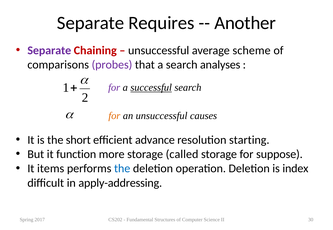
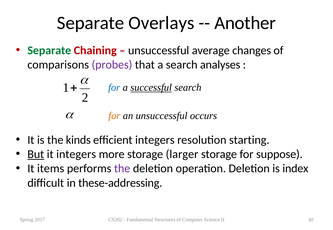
Requires: Requires -> Overlays
Separate at (49, 51) colour: purple -> green
scheme: scheme -> changes
for at (114, 88) colour: purple -> blue
causes: causes -> occurs
short: short -> kinds
efficient advance: advance -> integers
But underline: none -> present
it function: function -> integers
called: called -> larger
the at (122, 169) colour: blue -> purple
apply-addressing: apply-addressing -> these-addressing
